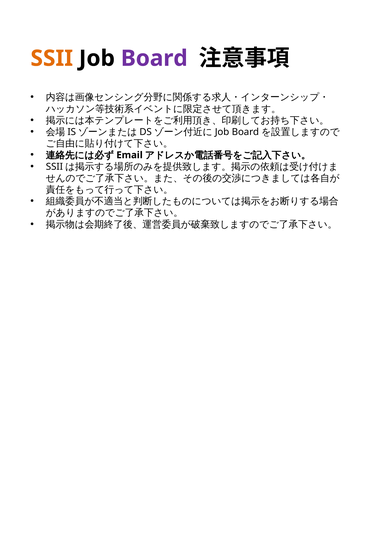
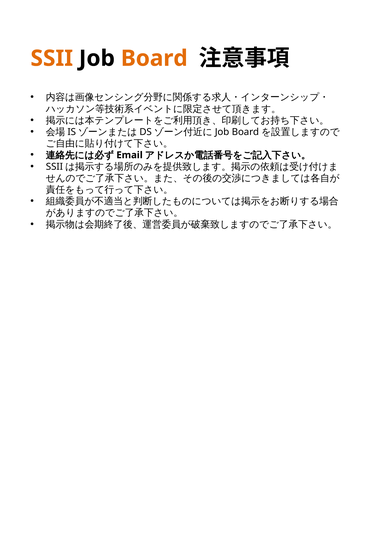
Board colour: purple -> orange
